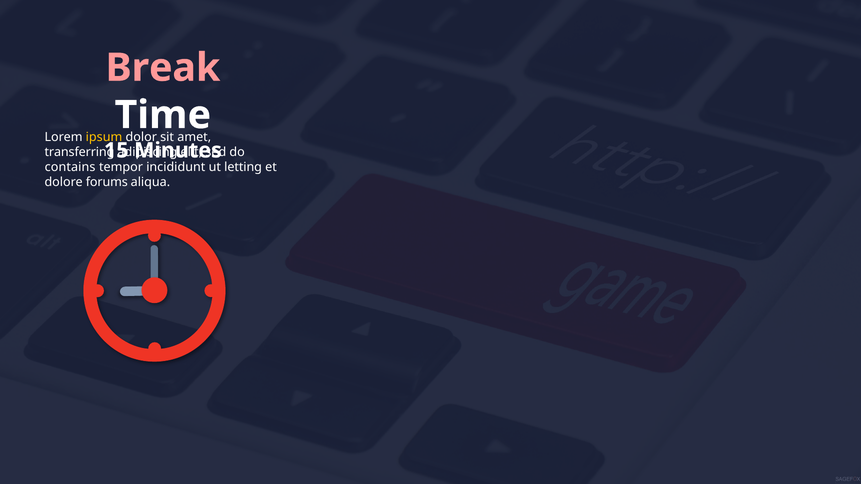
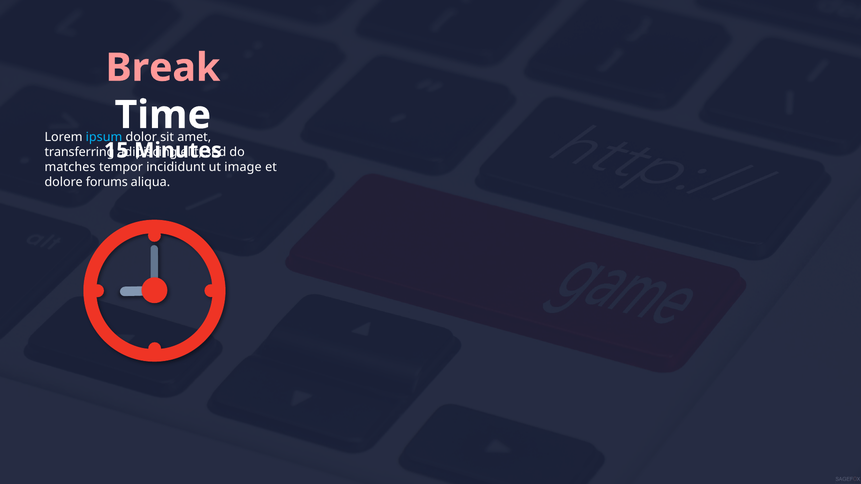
ipsum colour: yellow -> light blue
contains: contains -> matches
letting: letting -> image
